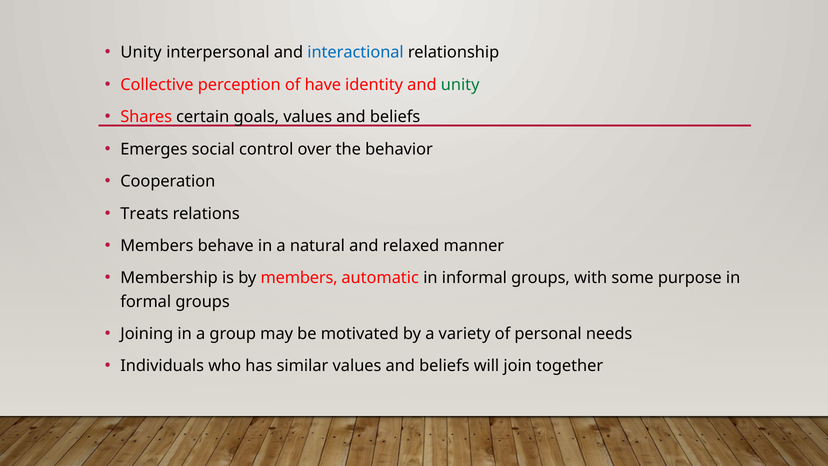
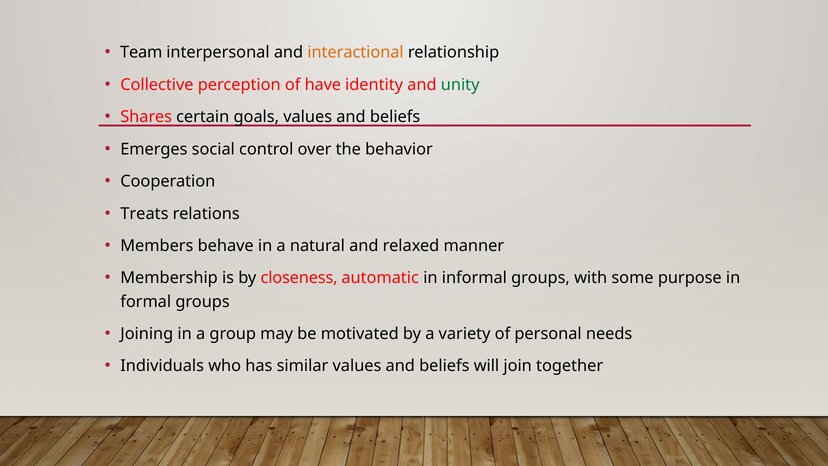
Unity at (141, 52): Unity -> Team
interactional colour: blue -> orange
by members: members -> closeness
